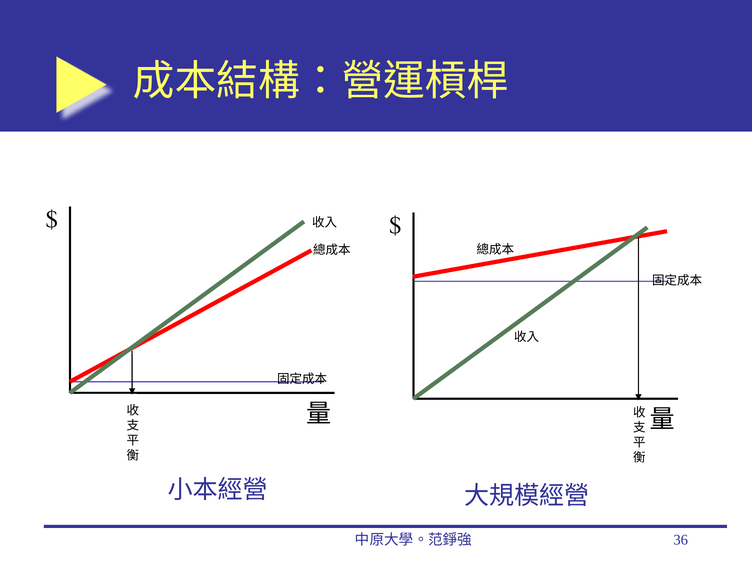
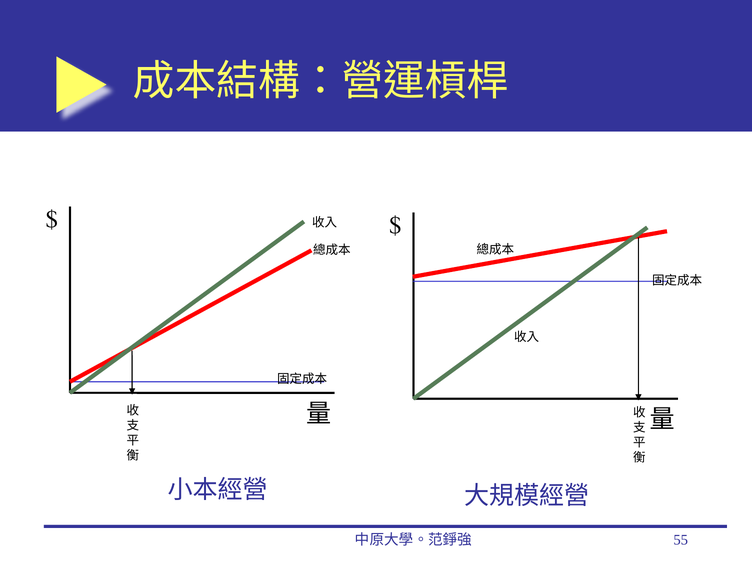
36: 36 -> 55
